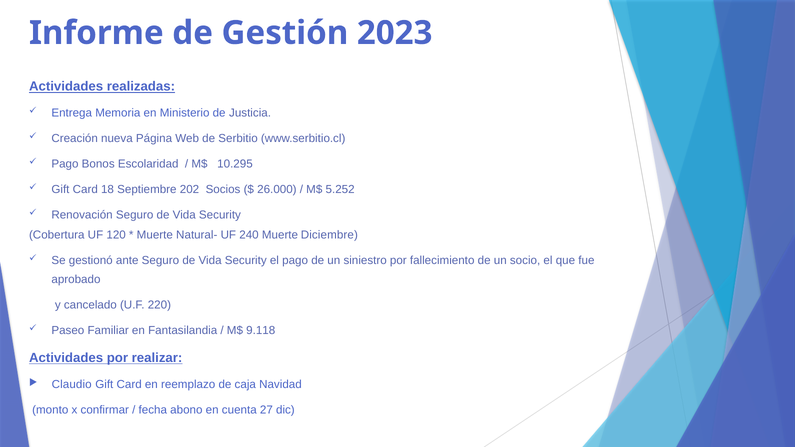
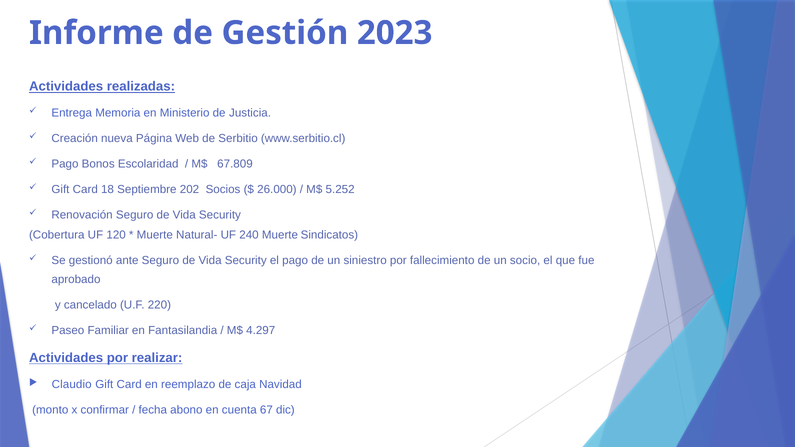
10.295: 10.295 -> 67.809
Diciembre: Diciembre -> Sindicatos
9.118: 9.118 -> 4.297
27: 27 -> 67
